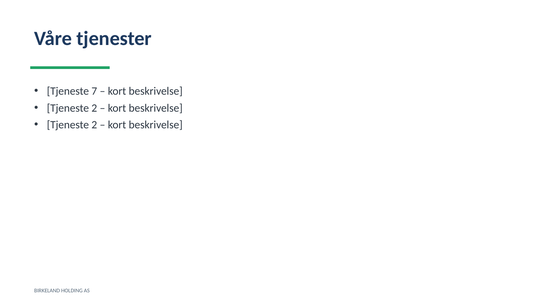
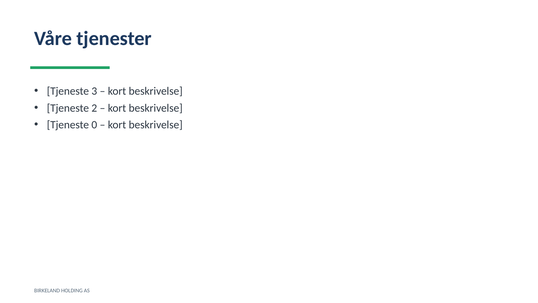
7: 7 -> 3
2 at (94, 125): 2 -> 0
